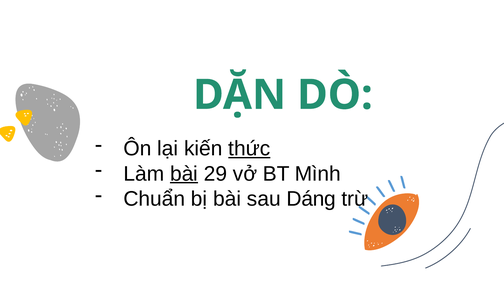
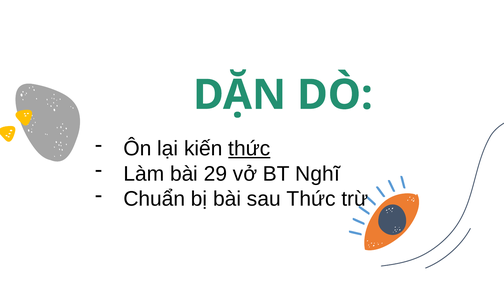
bài at (184, 173) underline: present -> none
Mình: Mình -> Nghĩ
sau Dáng: Dáng -> Thức
